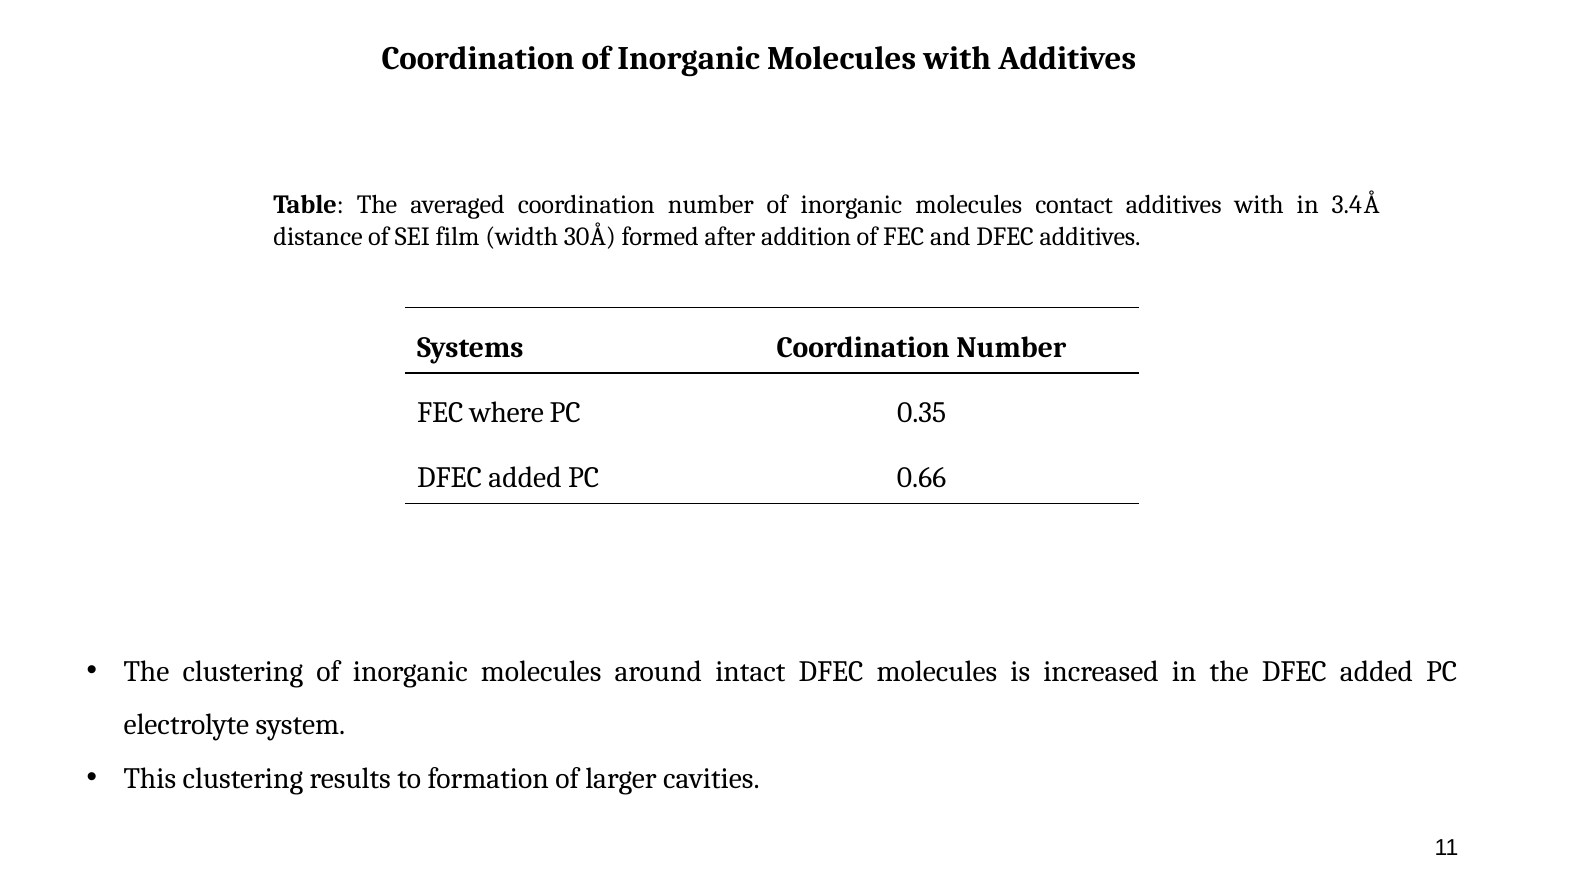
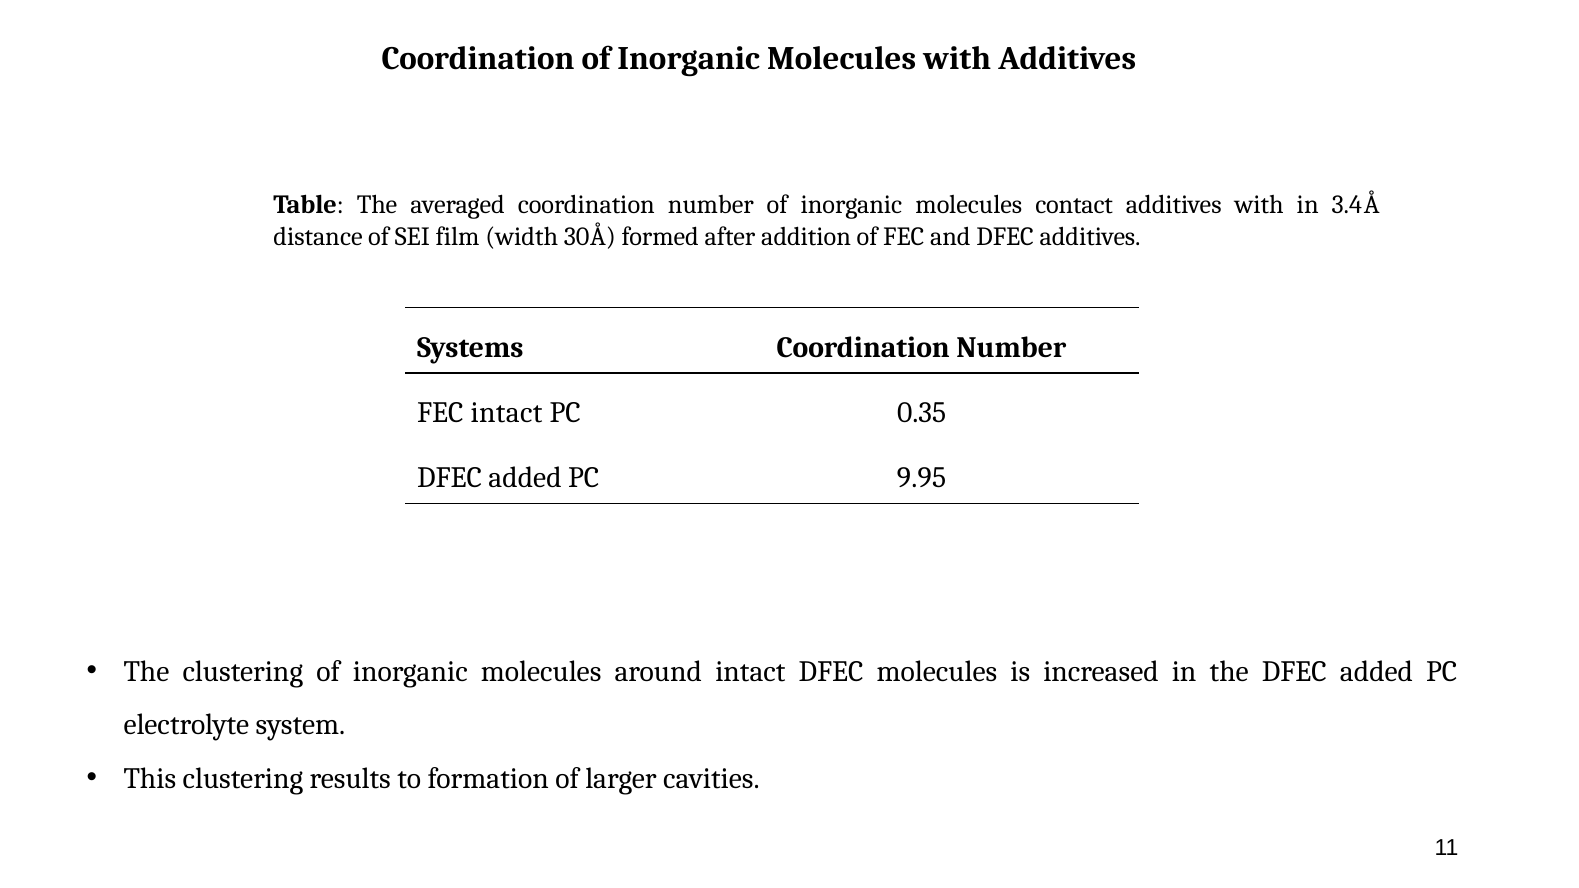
FEC where: where -> intact
0.66: 0.66 -> 9.95
